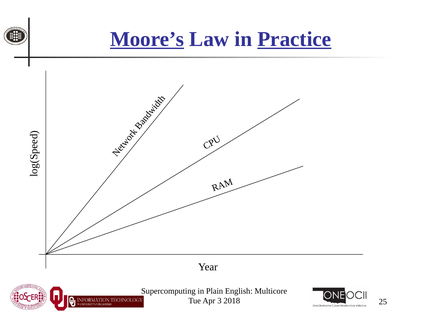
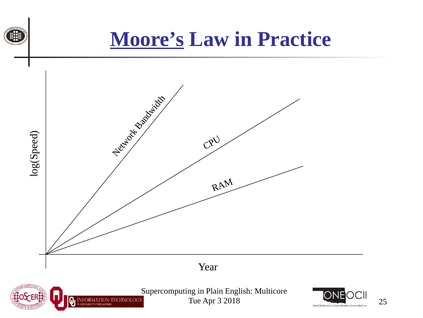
Practice underline: present -> none
